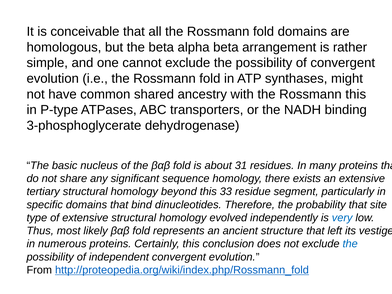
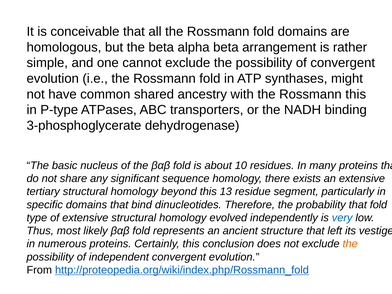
31: 31 -> 10
33: 33 -> 13
that site: site -> fold
the at (350, 244) colour: blue -> orange
